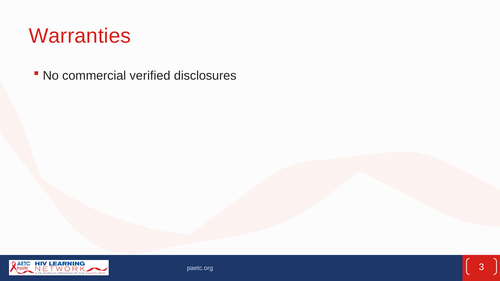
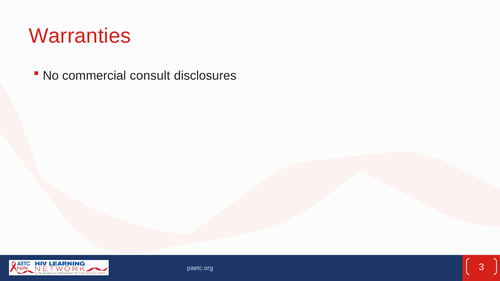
verified: verified -> consult
